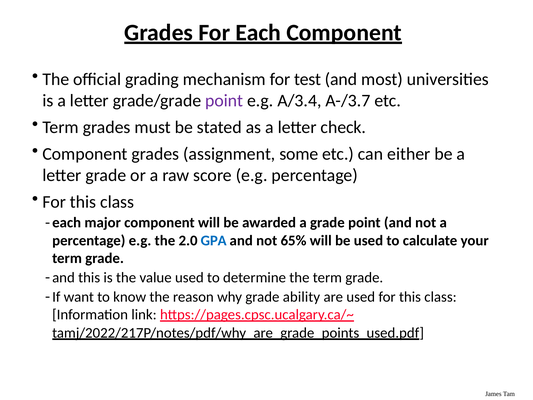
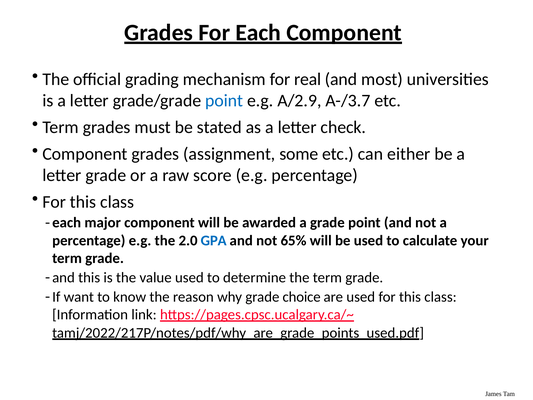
test: test -> real
point at (224, 101) colour: purple -> blue
A/3.4: A/3.4 -> A/2.9
ability: ability -> choice
